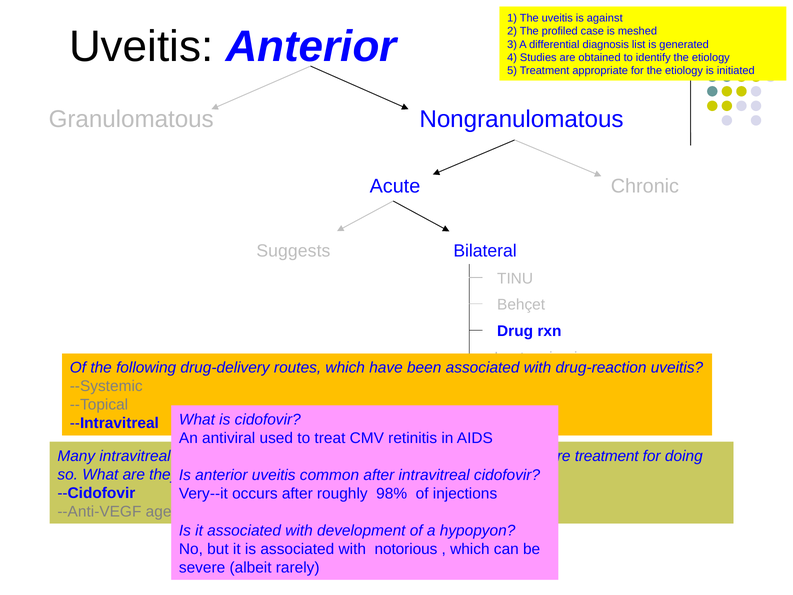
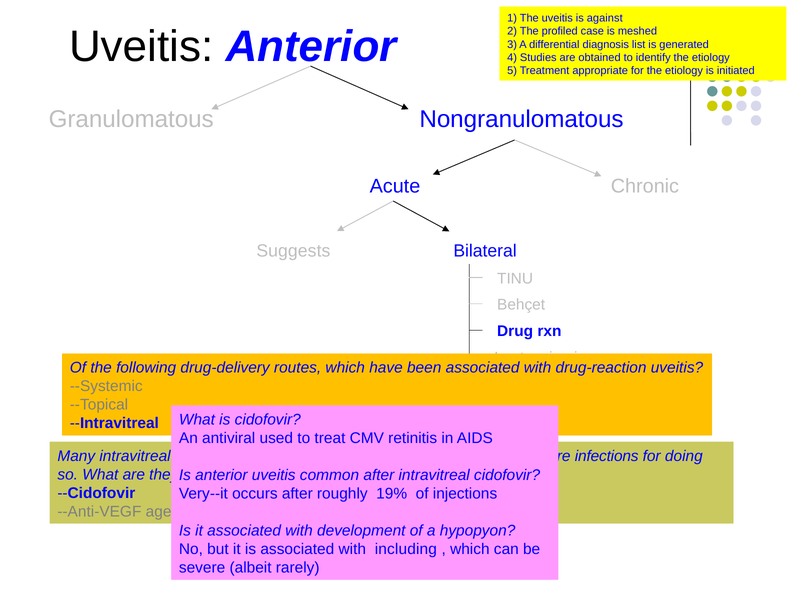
treatment at (607, 456): treatment -> infections
98%: 98% -> 19%
notorious: notorious -> including
